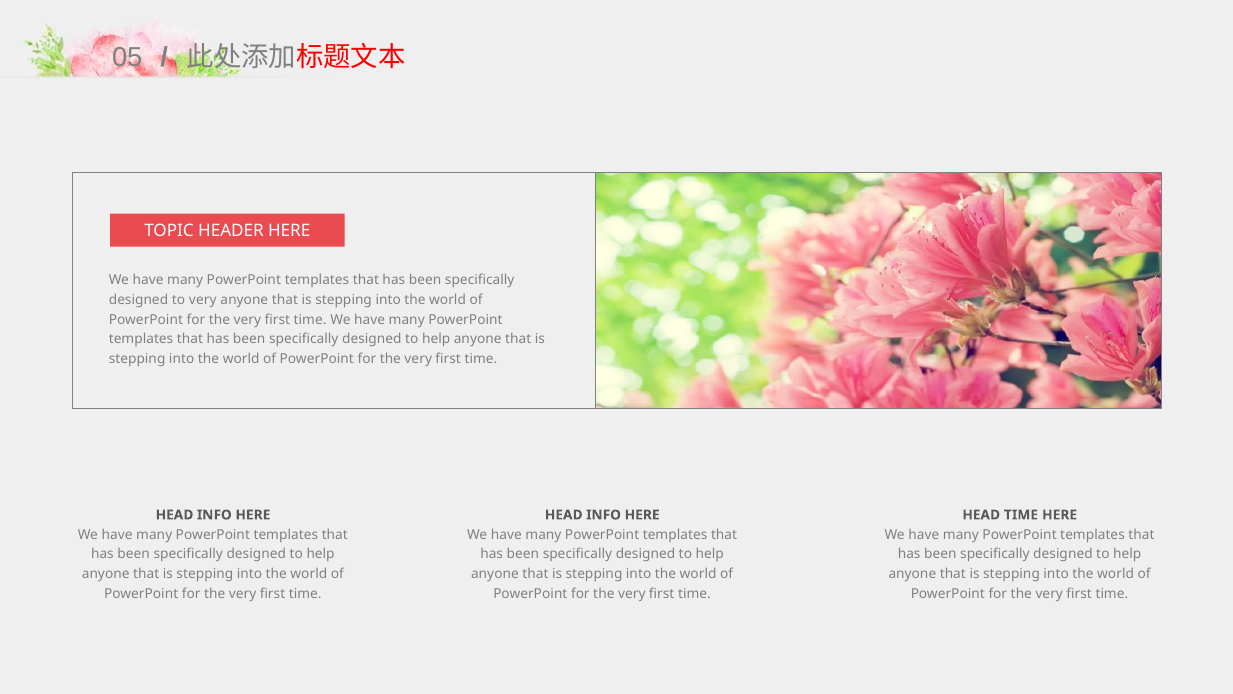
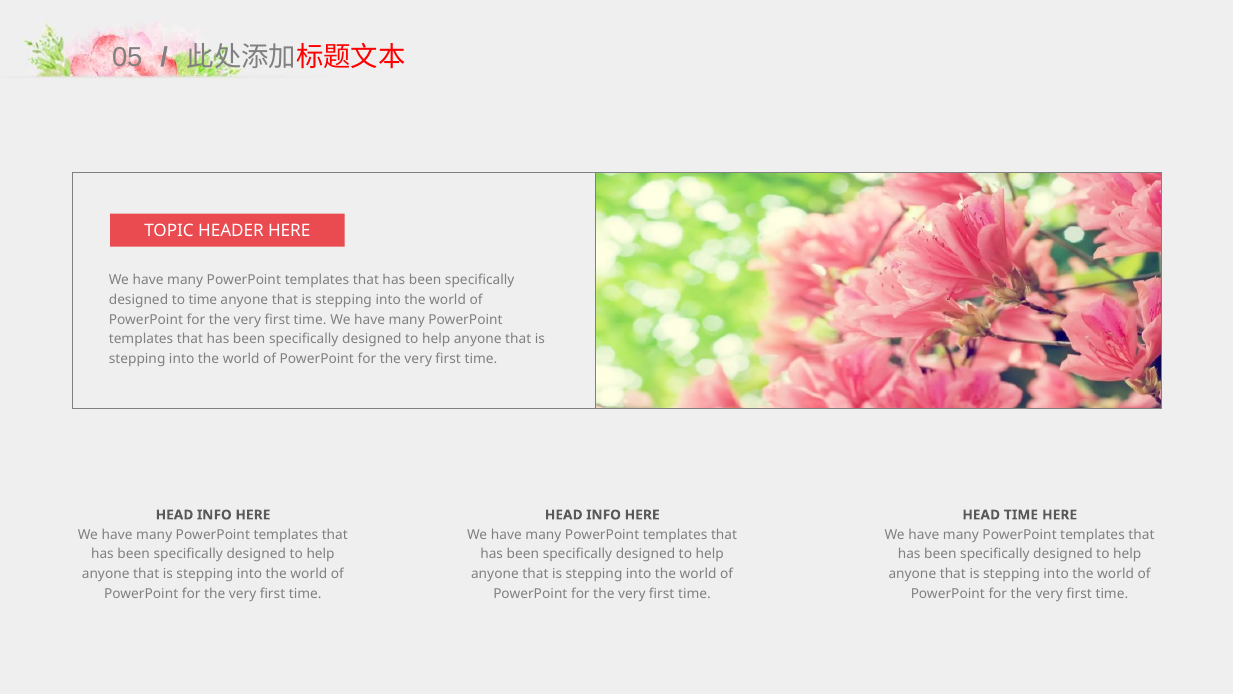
to very: very -> time
